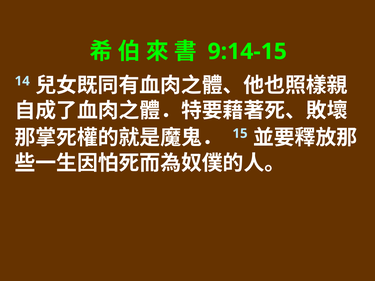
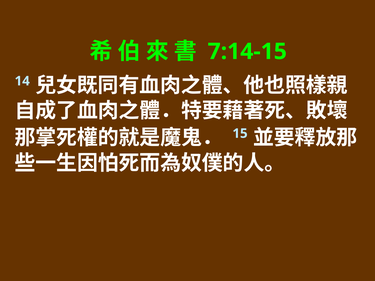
9:14-15: 9:14-15 -> 7:14-15
